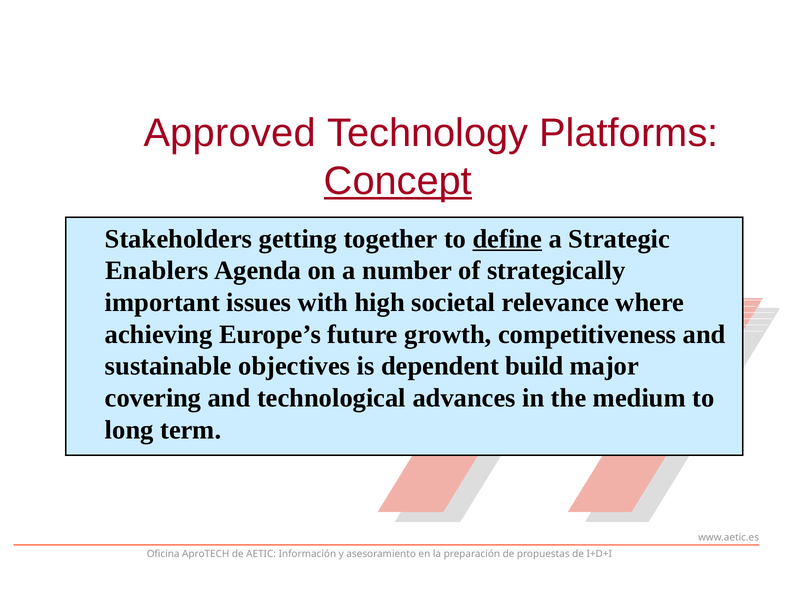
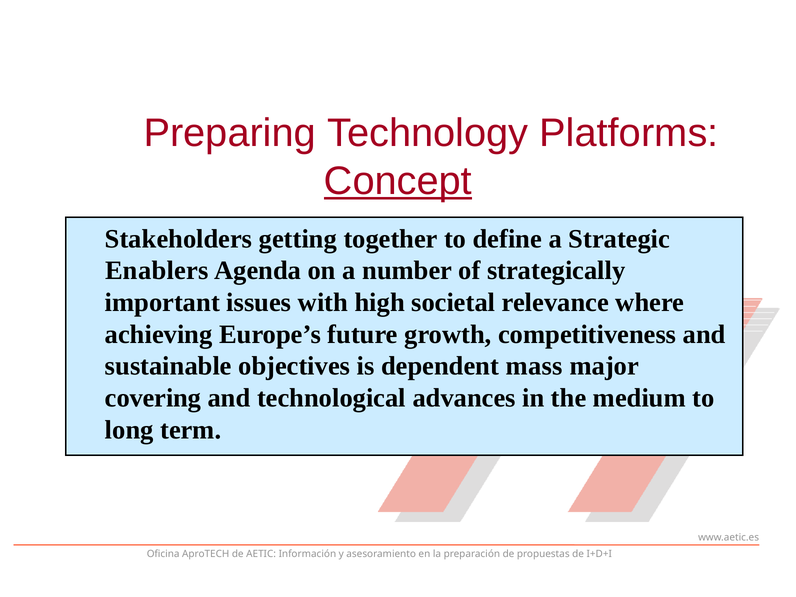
Approved: Approved -> Preparing
define underline: present -> none
build: build -> mass
